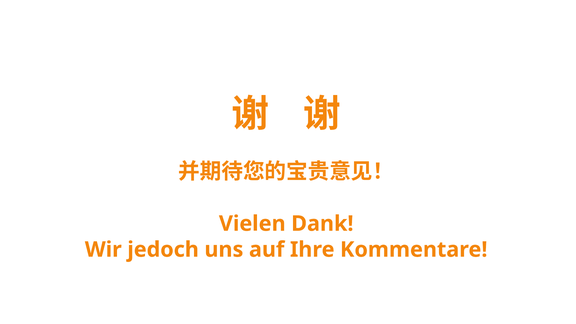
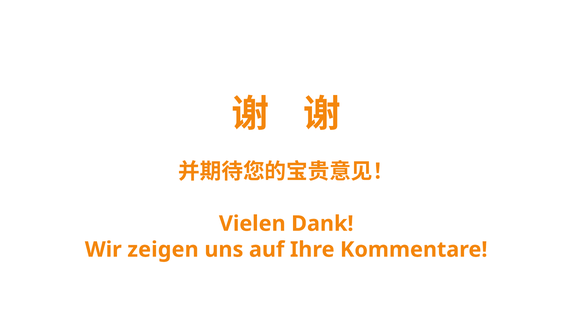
jedoch: jedoch -> zeigen
